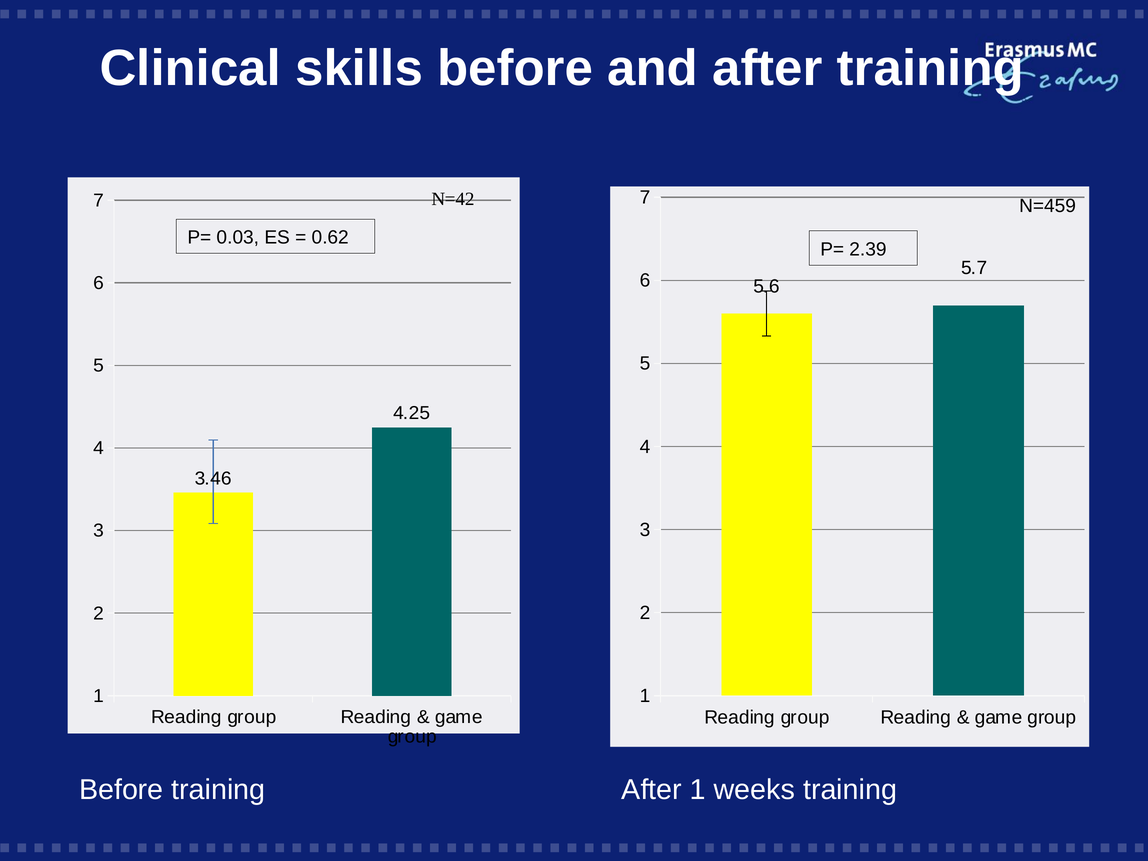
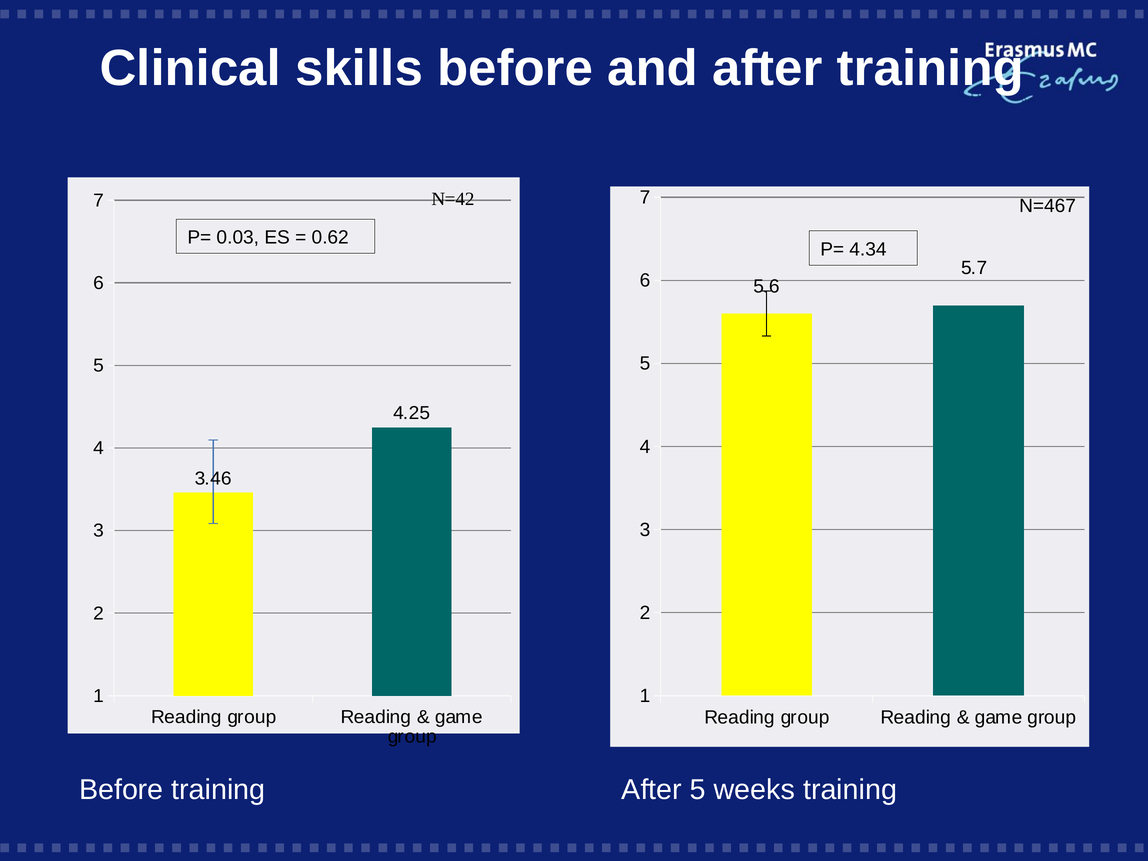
N=459: N=459 -> N=467
2.39: 2.39 -> 4.34
After 1: 1 -> 5
